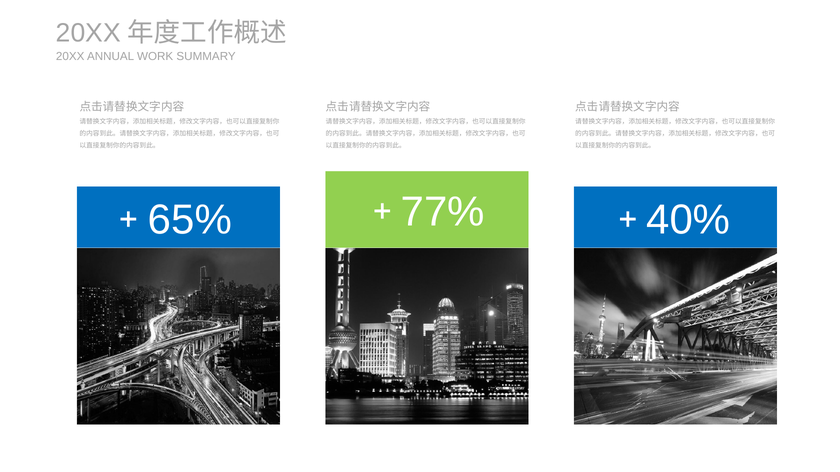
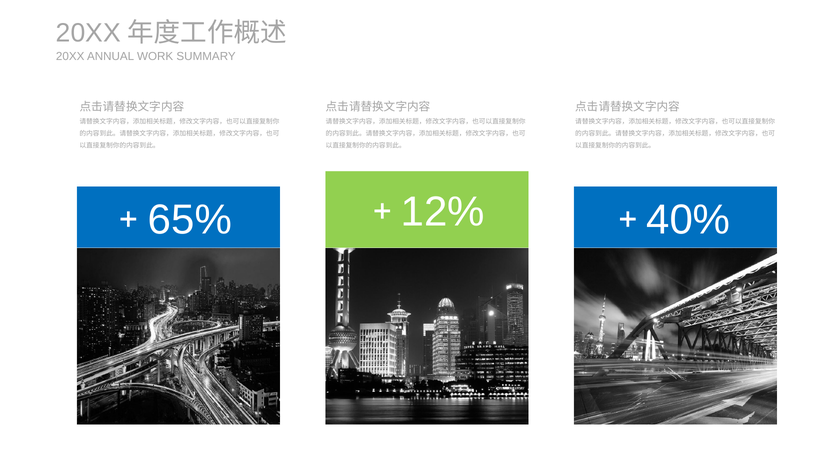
77%: 77% -> 12%
